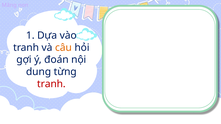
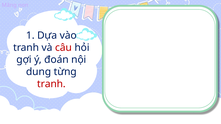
câu colour: orange -> red
